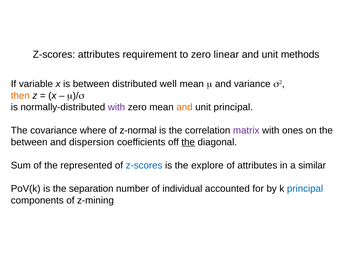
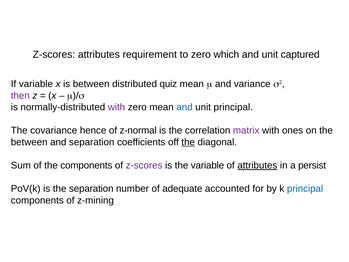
linear: linear -> which
methods: methods -> captured
well: well -> quiz
then colour: orange -> purple
and at (184, 107) colour: orange -> blue
where: where -> hence
and dispersion: dispersion -> separation
the represented: represented -> components
z-scores at (144, 165) colour: blue -> purple
the explore: explore -> variable
attributes at (257, 165) underline: none -> present
similar: similar -> persist
individual: individual -> adequate
